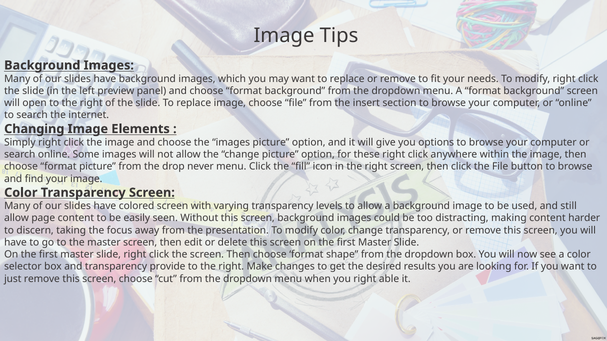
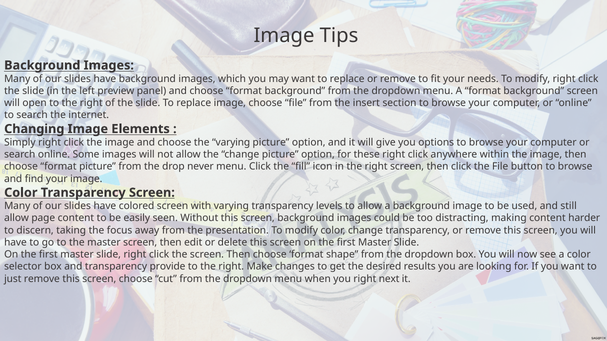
the images: images -> varying
able: able -> next
